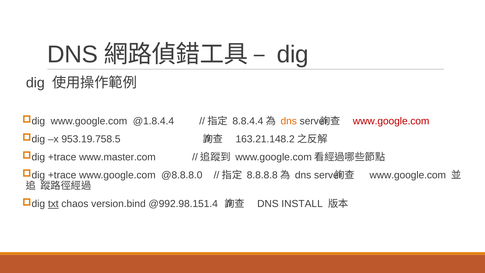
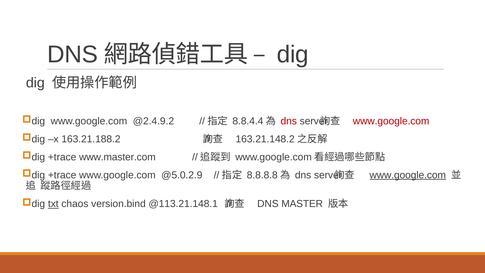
@1.8.4.4: @1.8.4.4 -> @2.4.9.2
dns at (289, 121) colour: orange -> red
953.19.758.5: 953.19.758.5 -> 163.21.188.2
@8.8.8.0: @8.8.8.0 -> @5.0.2.9
www.google.com at (408, 175) underline: none -> present
@992.98.151.4: @992.98.151.4 -> @113.21.148.1
INSTALL: INSTALL -> MASTER
